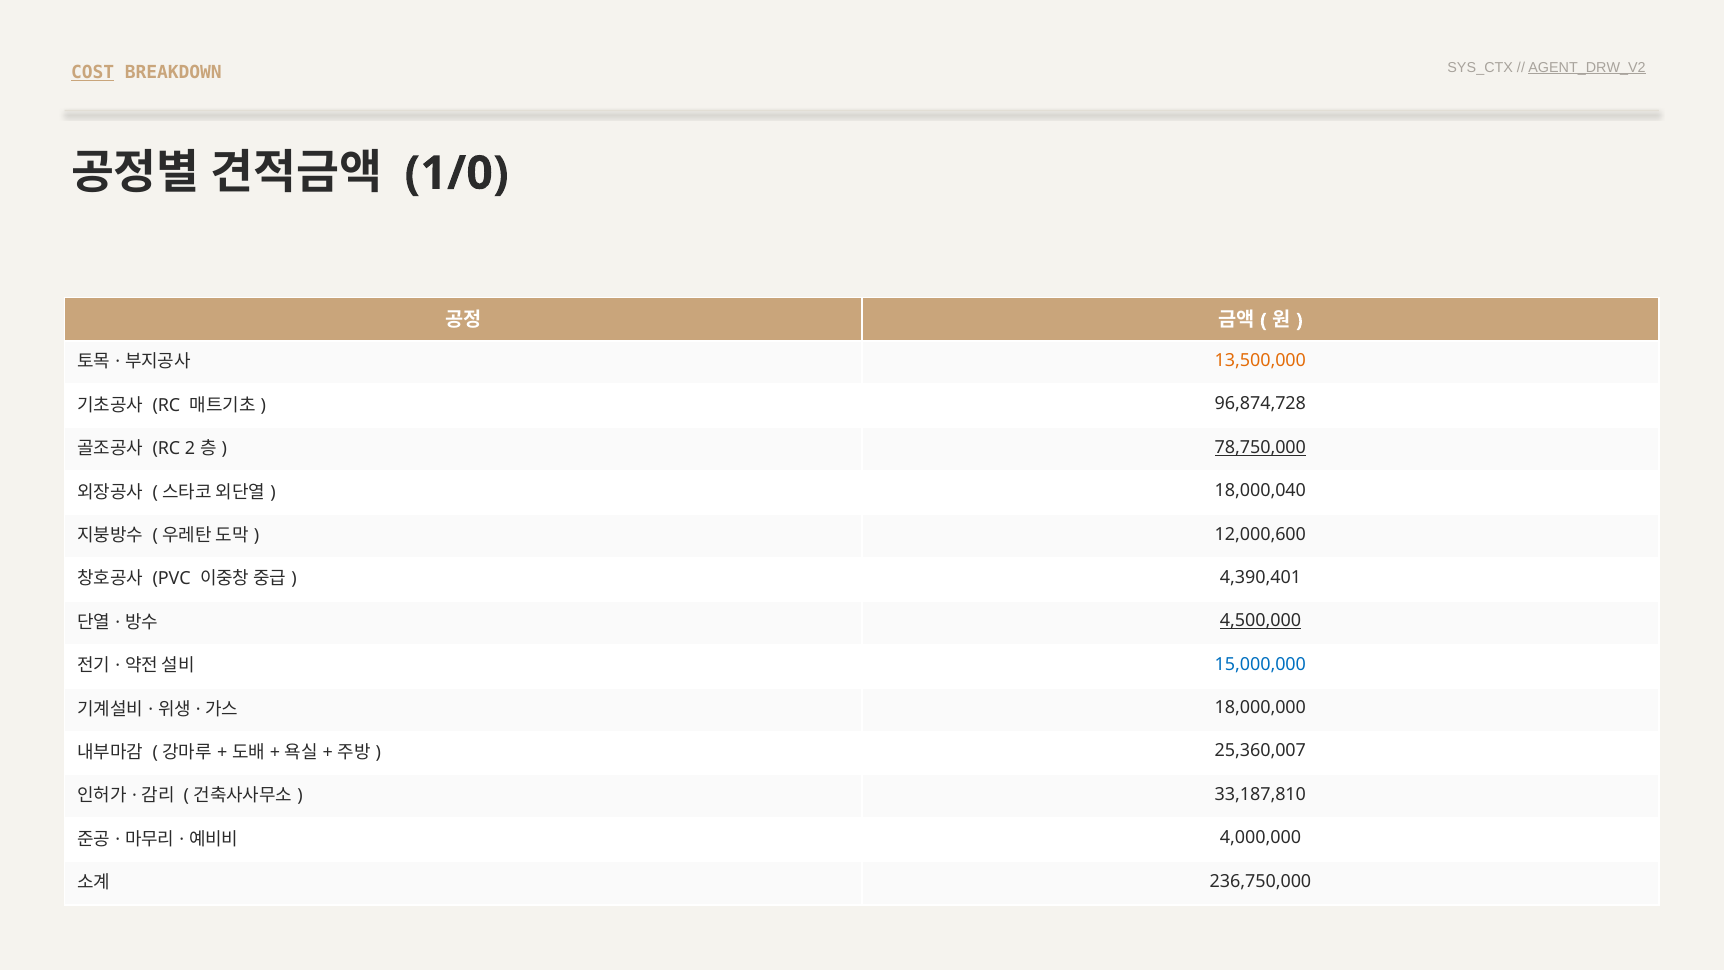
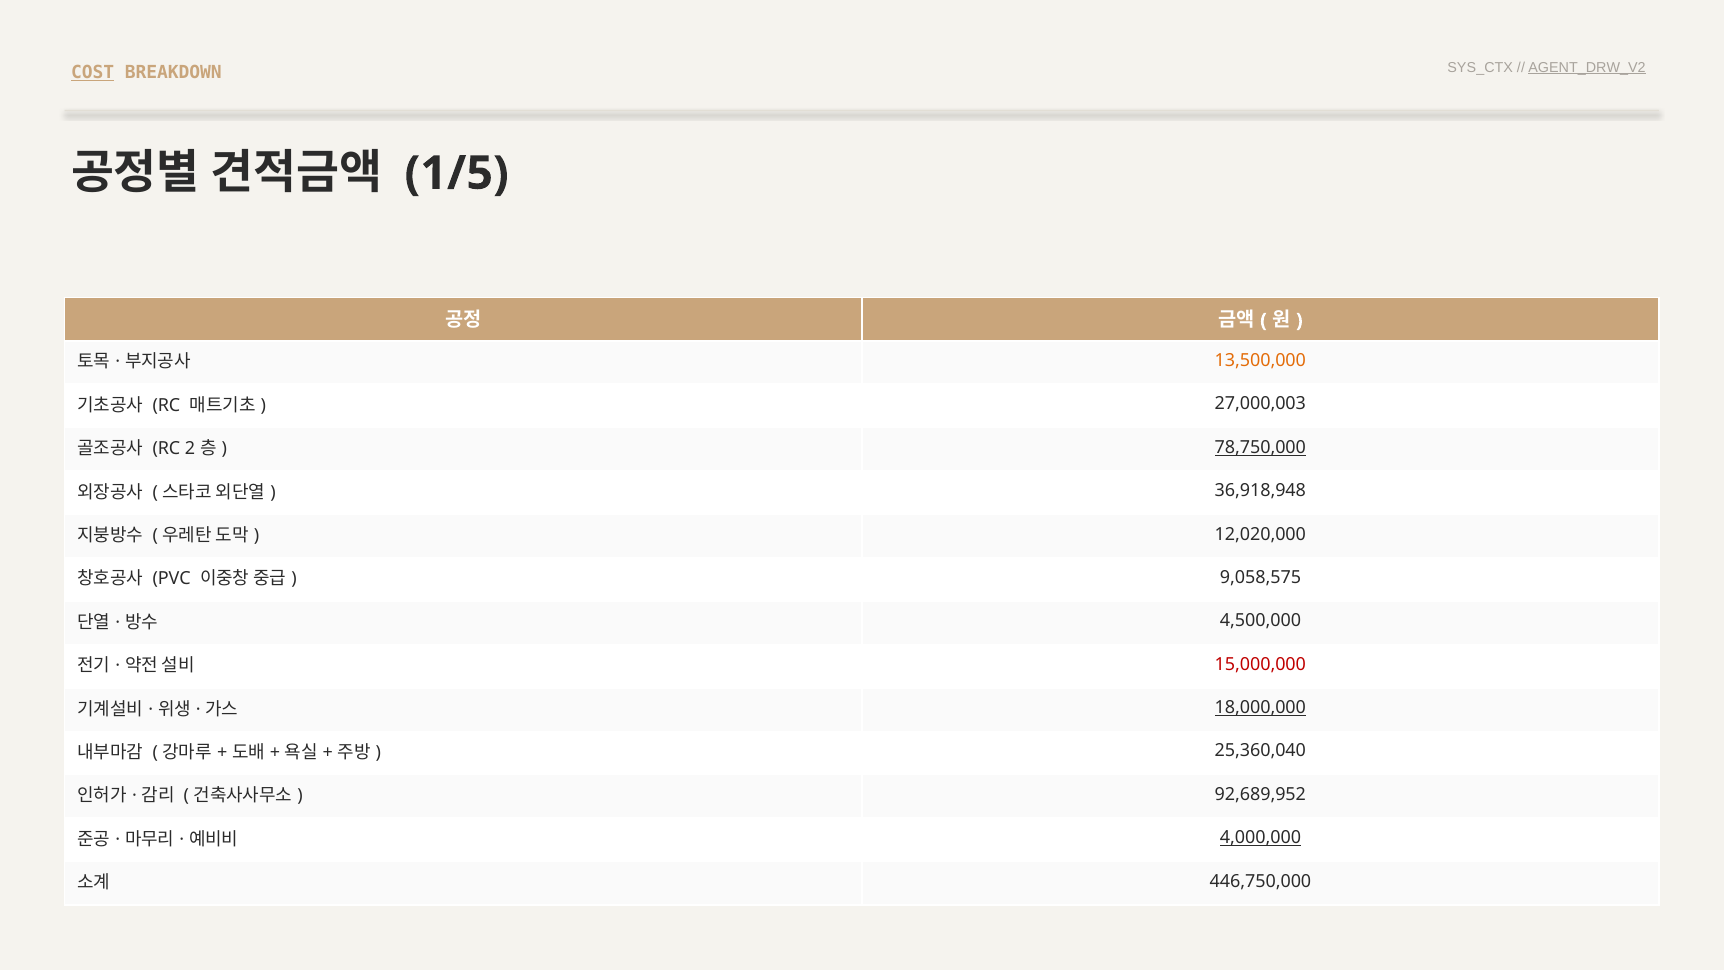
1/0: 1/0 -> 1/5
96,874,728: 96,874,728 -> 27,000,003
18,000,040: 18,000,040 -> 36,918,948
12,000,600: 12,000,600 -> 12,020,000
4,390,401: 4,390,401 -> 9,058,575
4,500,000 underline: present -> none
15,000,000 colour: blue -> red
18,000,000 underline: none -> present
25,360,007: 25,360,007 -> 25,360,040
33,187,810: 33,187,810 -> 92,689,952
4,000,000 underline: none -> present
236,750,000: 236,750,000 -> 446,750,000
